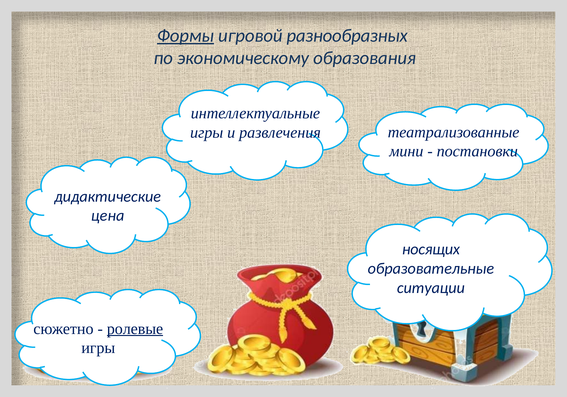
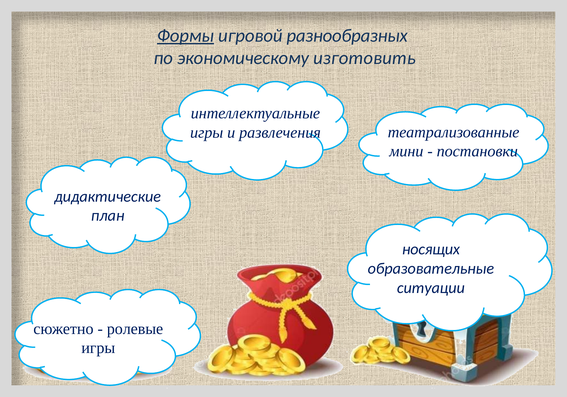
образования: образования -> изготовить
цена: цена -> план
ролевые underline: present -> none
